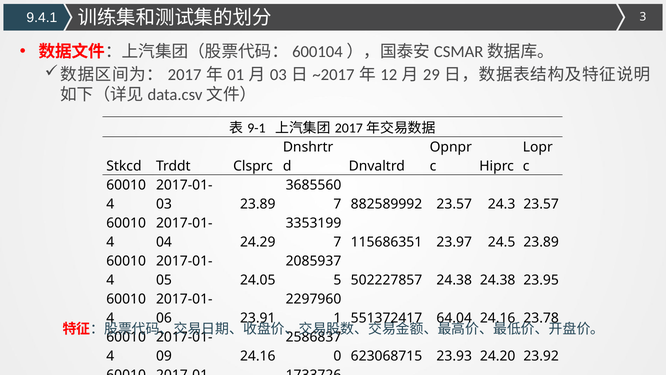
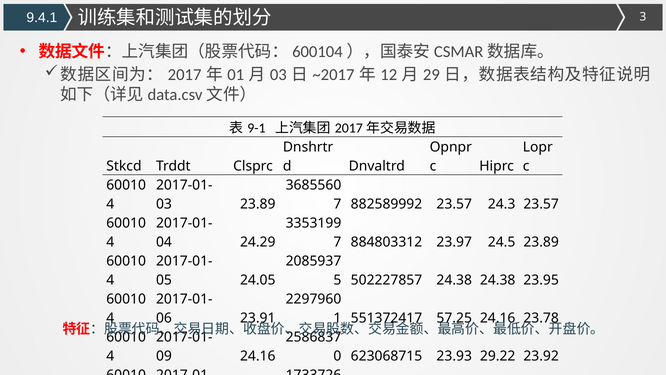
115686351: 115686351 -> 884803312
64.04: 64.04 -> 57.25
24.20: 24.20 -> 29.22
